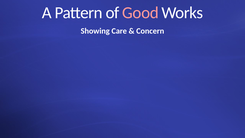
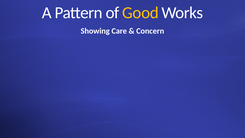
Good colour: pink -> yellow
